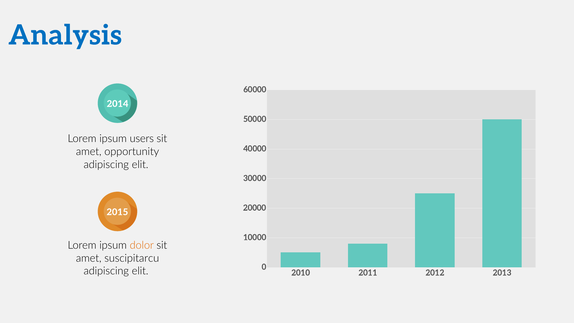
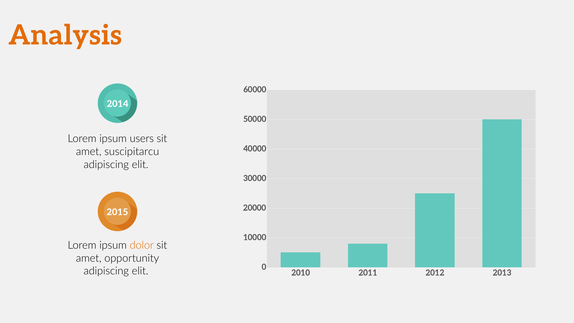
Analysis colour: blue -> orange
opportunity: opportunity -> suscipitarcu
suscipitarcu: suscipitarcu -> opportunity
